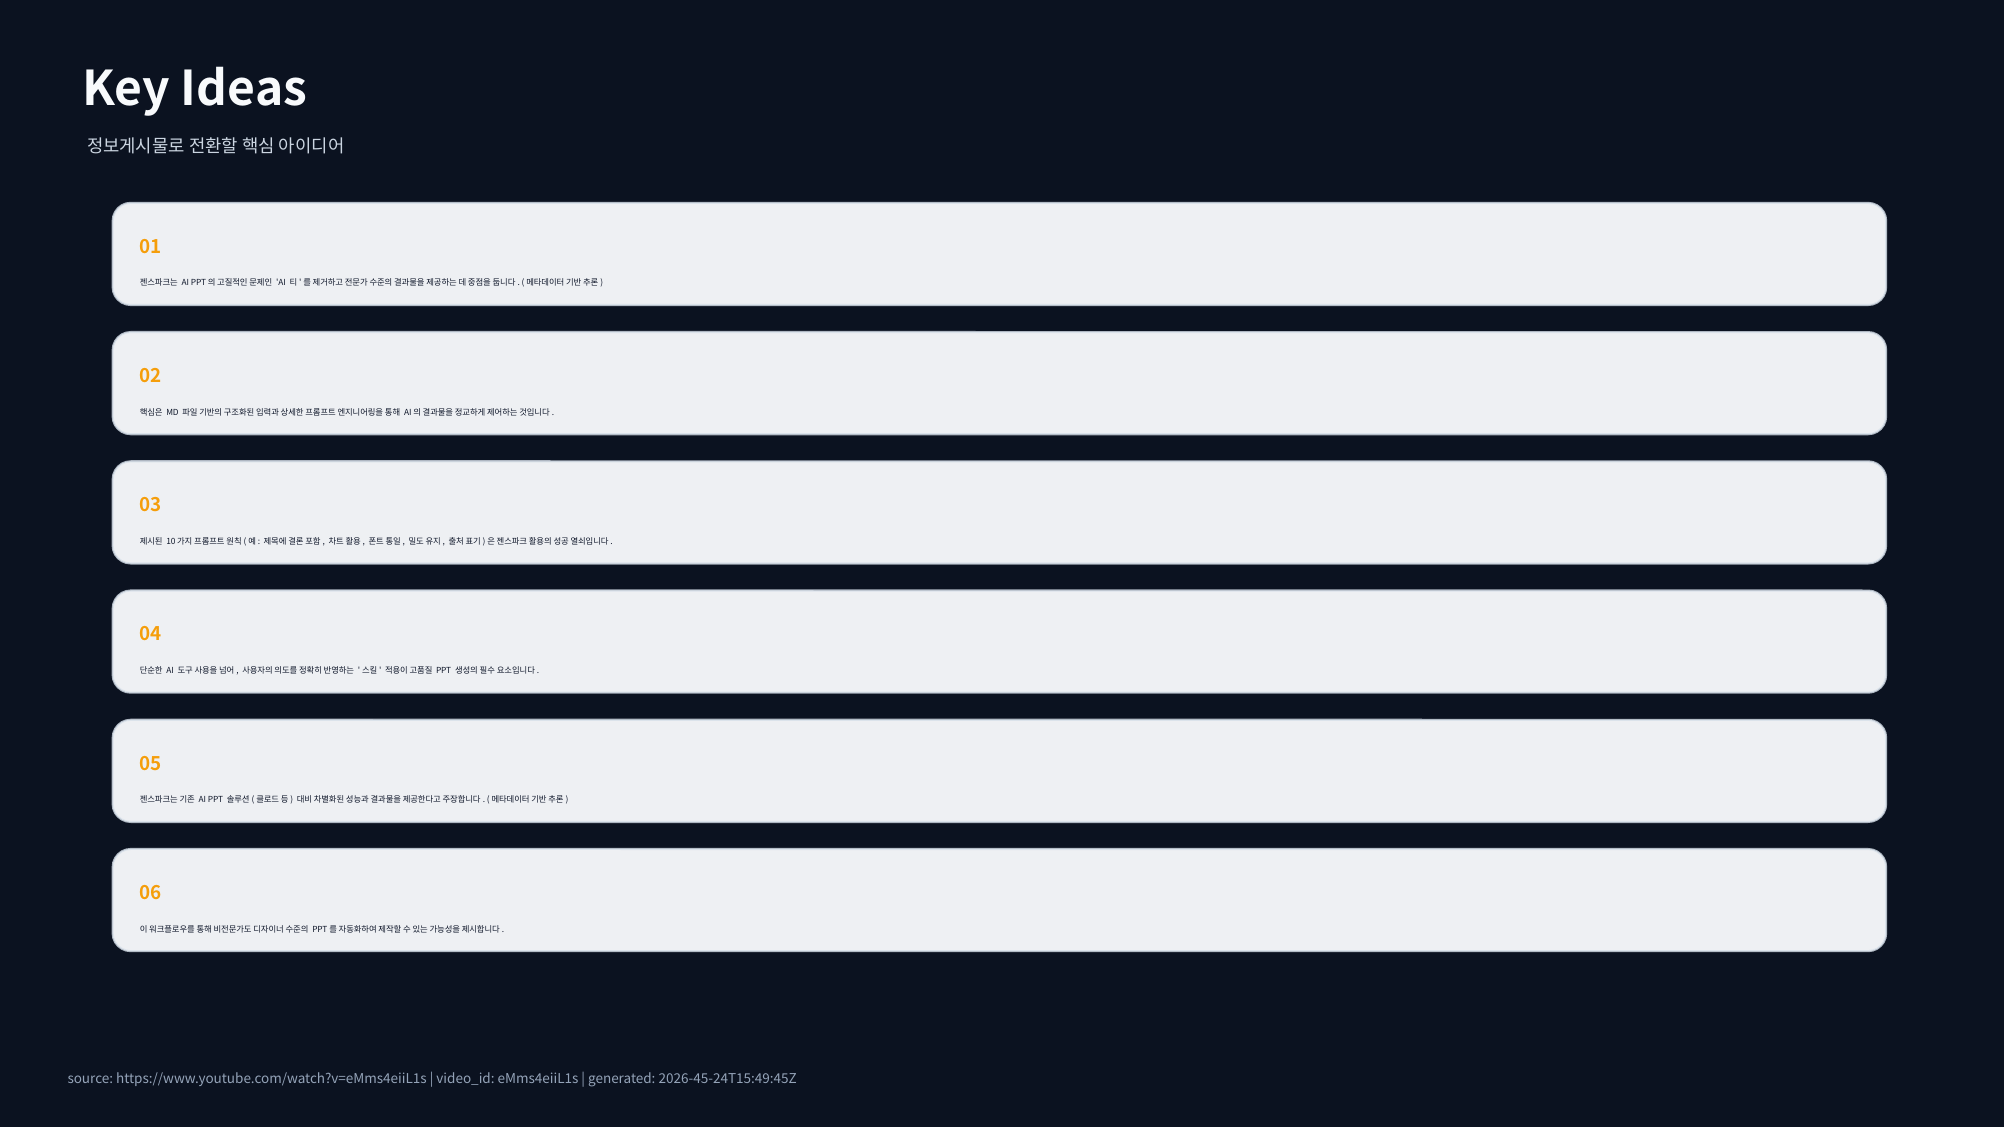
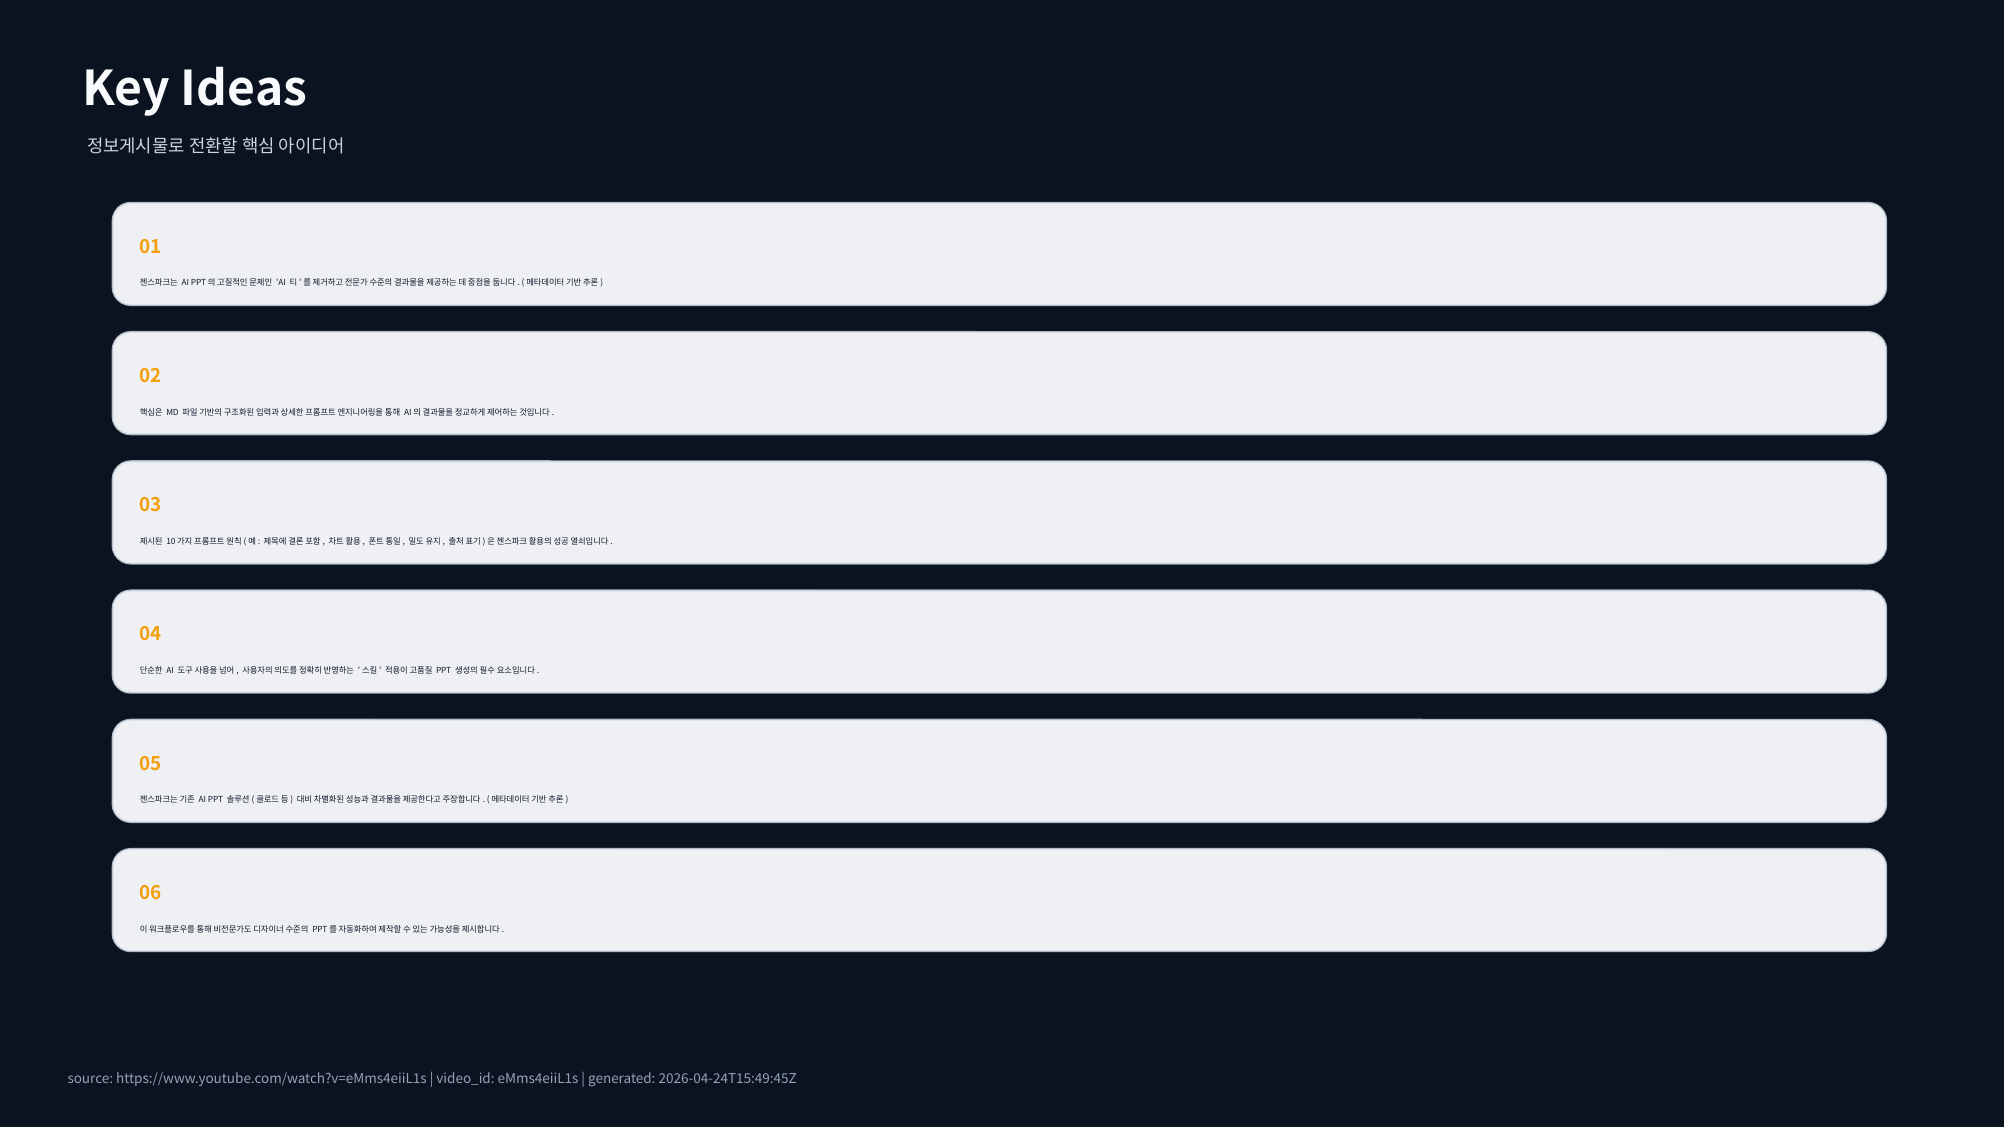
2026-45-24T15:49:45Z: 2026-45-24T15:49:45Z -> 2026-04-24T15:49:45Z
